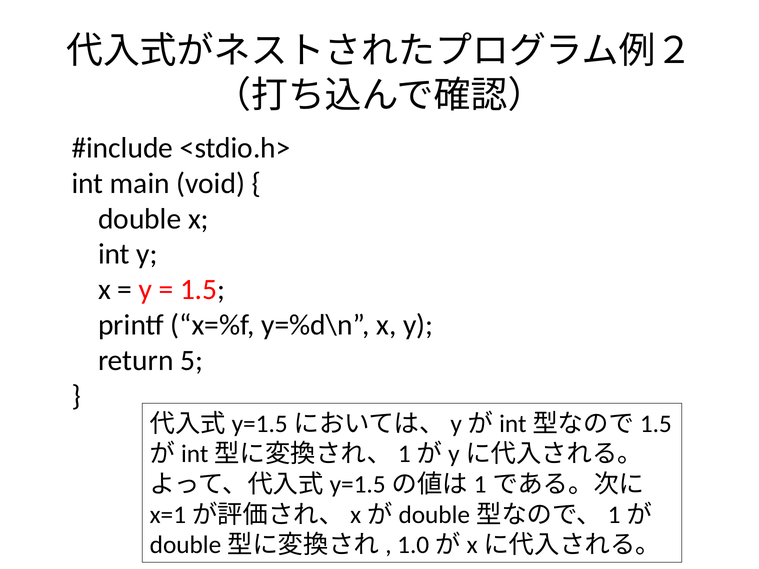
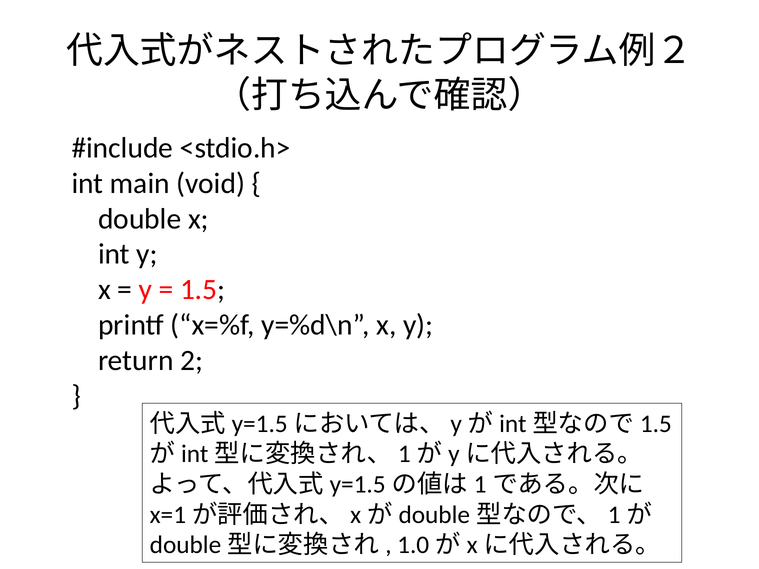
5: 5 -> 2
